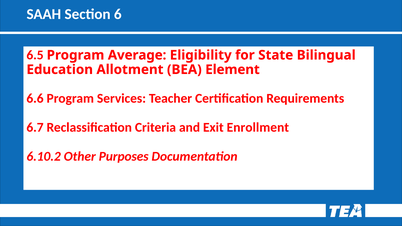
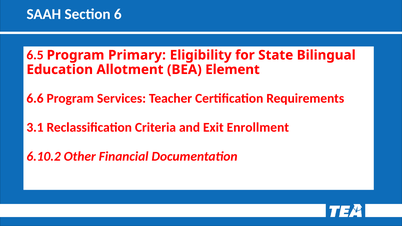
Average: Average -> Primary
6.7: 6.7 -> 3.1
Purposes: Purposes -> Financial
